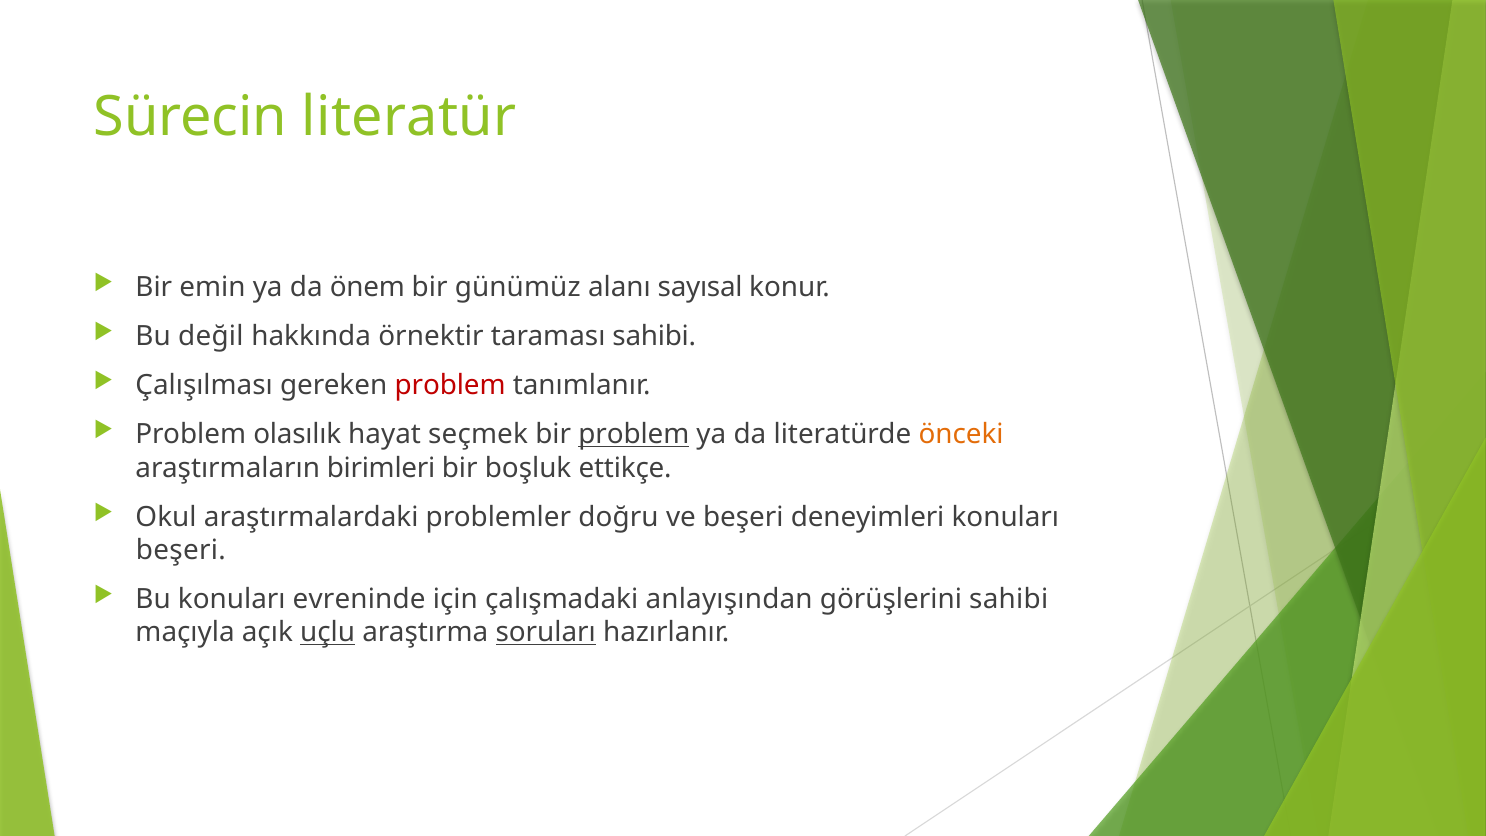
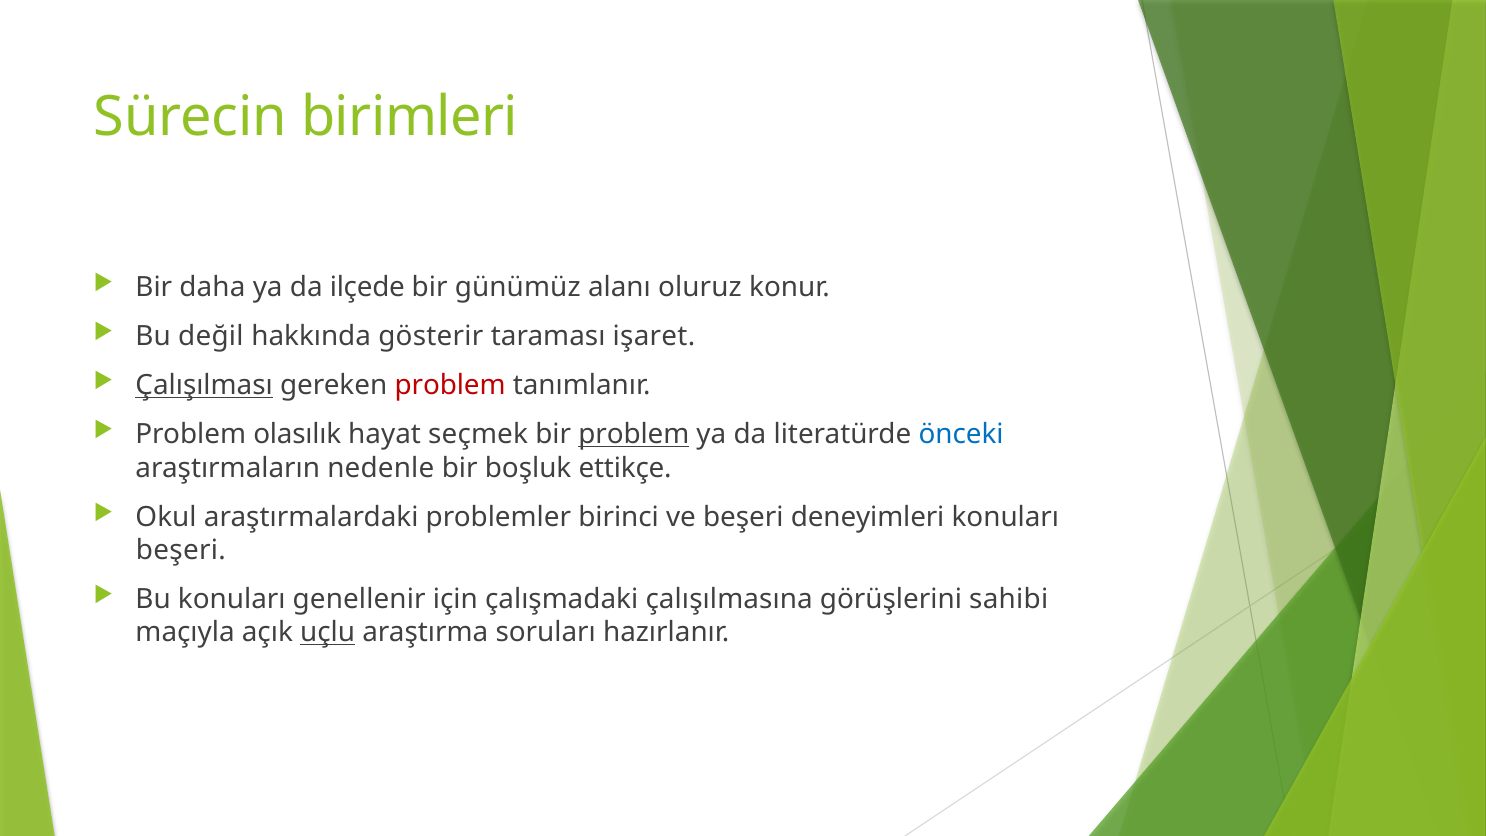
literatür: literatür -> birimleri
emin: emin -> daha
önem: önem -> ilçede
sayısal: sayısal -> oluruz
örnektir: örnektir -> gösterir
taraması sahibi: sahibi -> işaret
Çalışılması underline: none -> present
önceki colour: orange -> blue
birimleri: birimleri -> nedenle
doğru: doğru -> birinci
evreninde: evreninde -> genellenir
anlayışından: anlayışından -> çalışılmasına
soruları underline: present -> none
